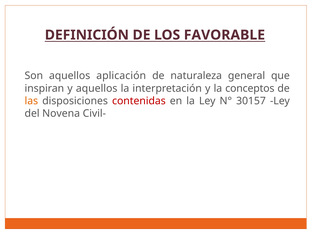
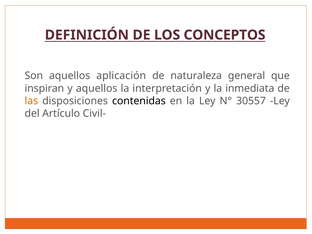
FAVORABLE: FAVORABLE -> CONCEPTOS
conceptos: conceptos -> inmediata
contenidas colour: red -> black
30157: 30157 -> 30557
Novena: Novena -> Artículo
